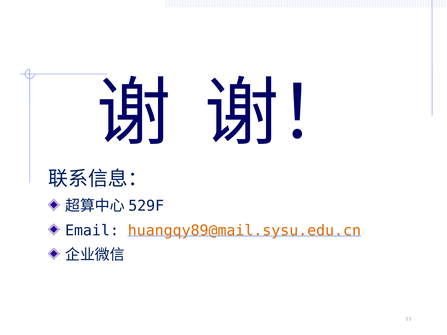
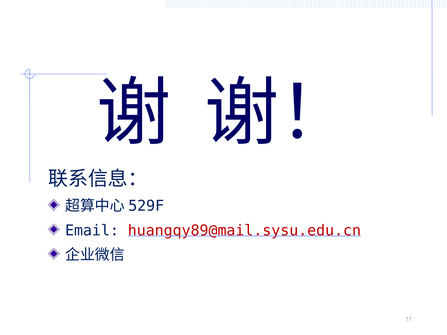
huangqy89@mail.sysu.edu.cn colour: orange -> red
